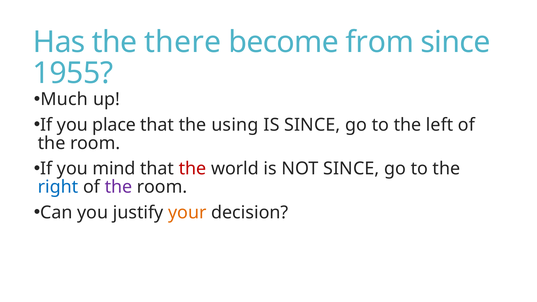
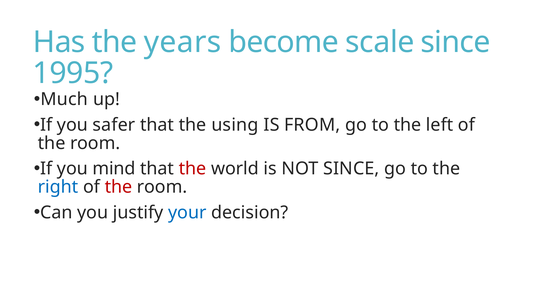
there: there -> years
from: from -> scale
1955: 1955 -> 1995
place: place -> safer
IS SINCE: SINCE -> FROM
the at (118, 187) colour: purple -> red
your colour: orange -> blue
